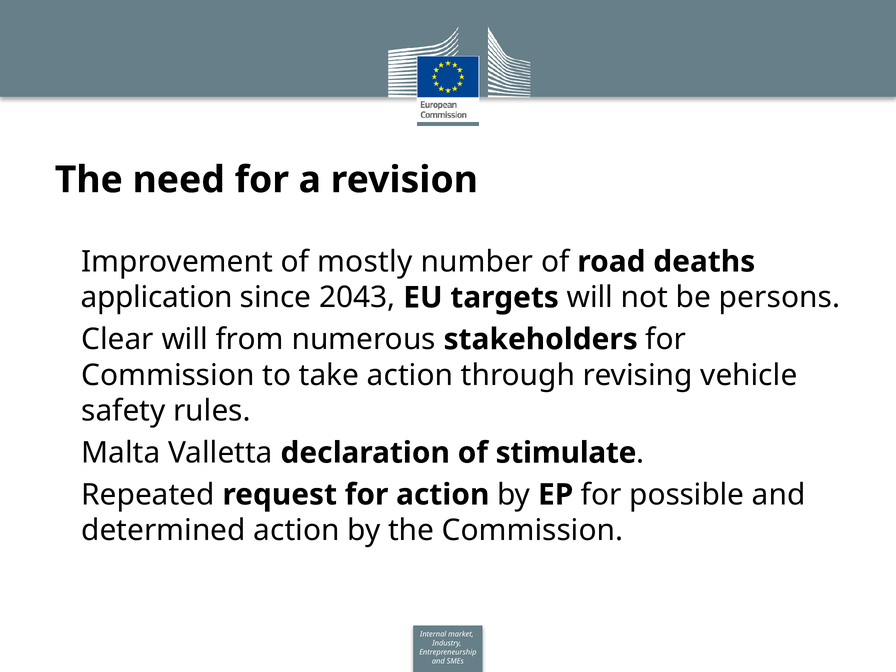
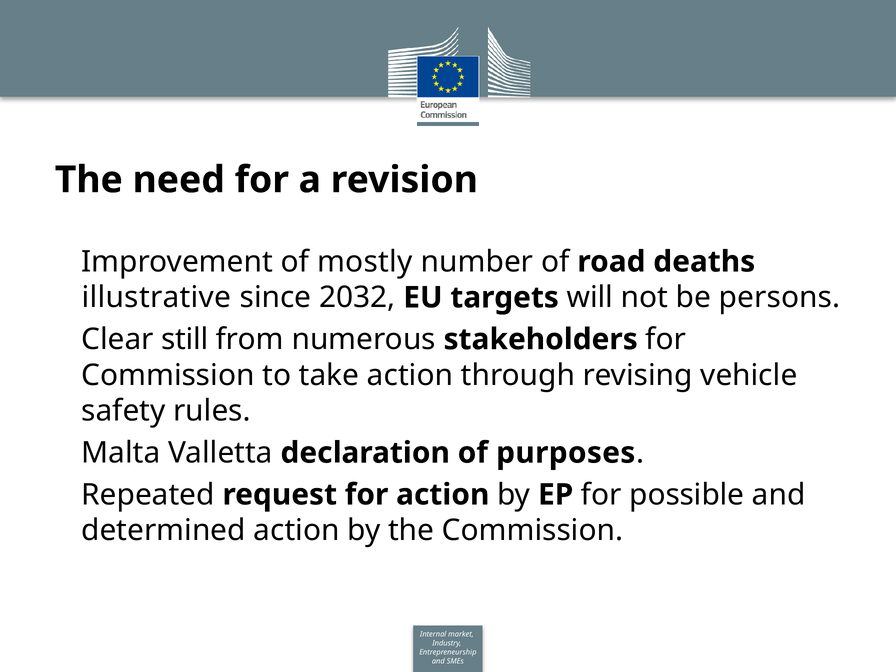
application: application -> illustrative
2043: 2043 -> 2032
Clear will: will -> still
stimulate: stimulate -> purposes
